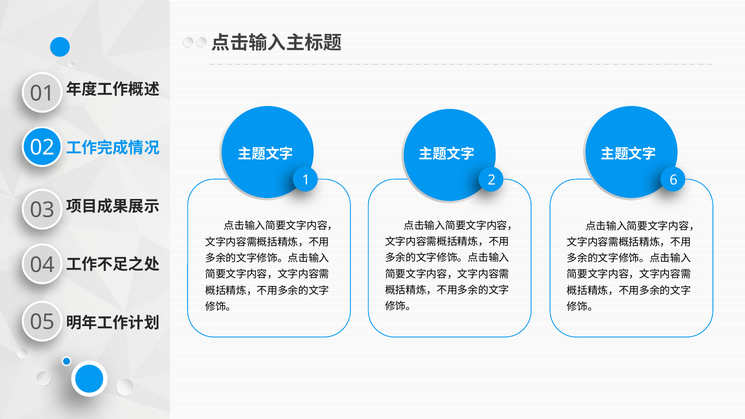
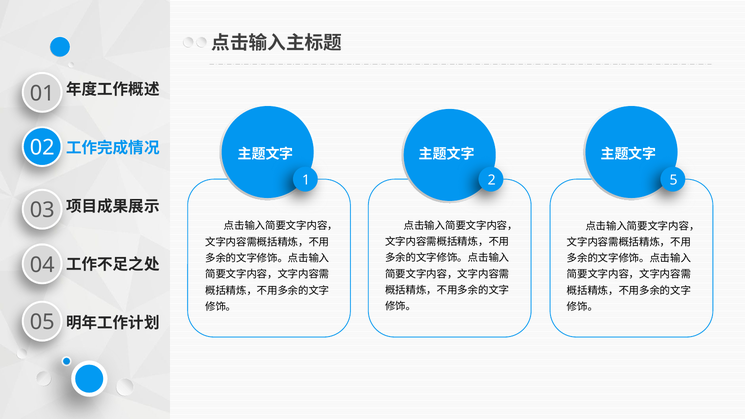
6: 6 -> 5
